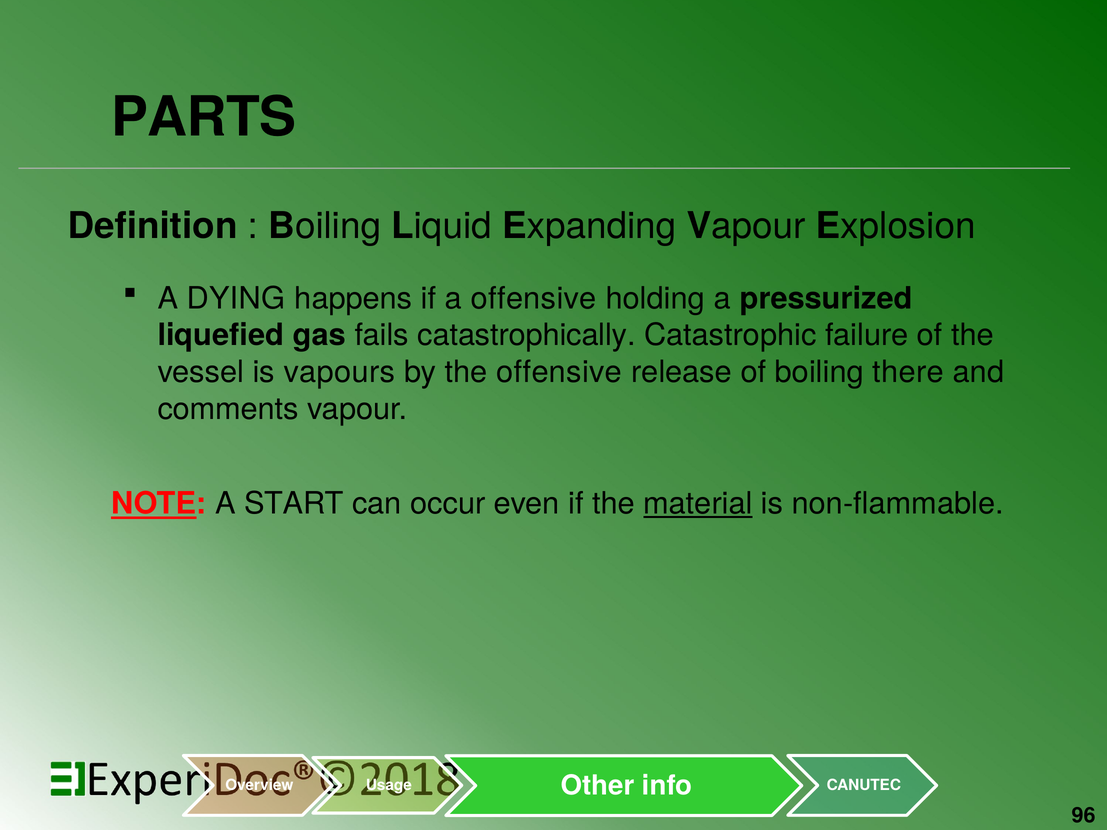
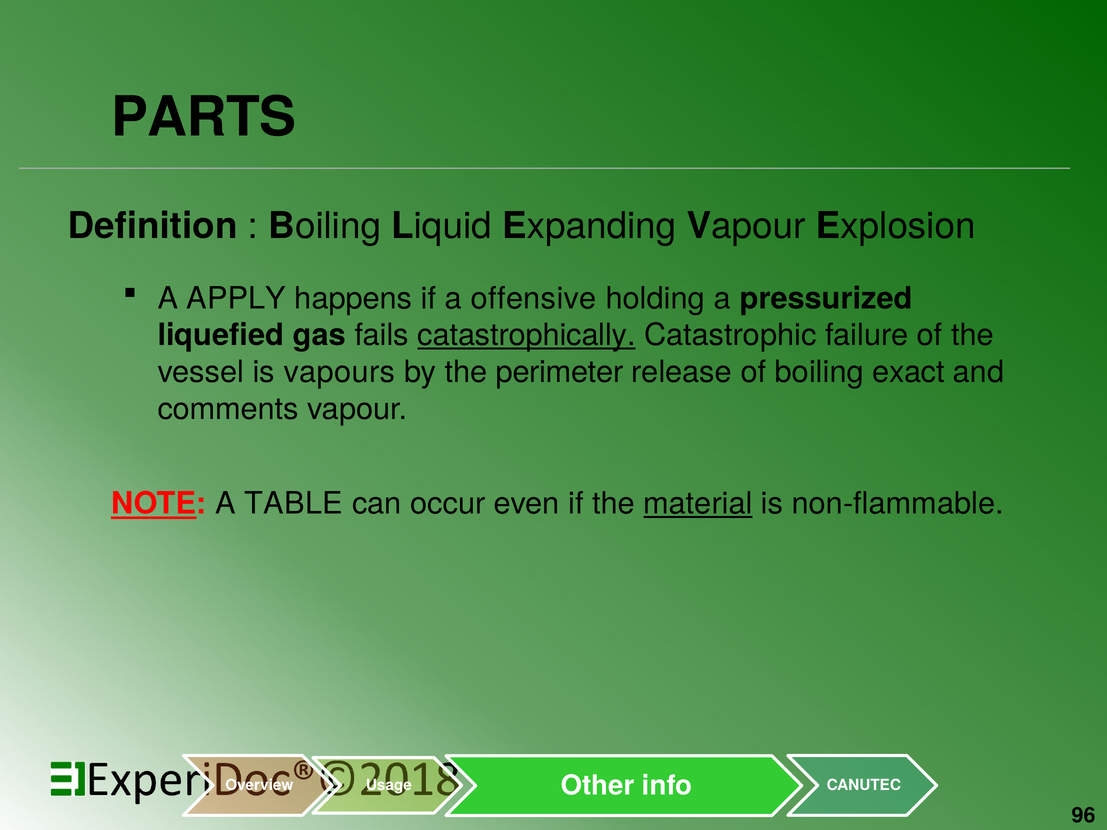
DYING: DYING -> APPLY
catastrophically underline: none -> present
the offensive: offensive -> perimeter
there: there -> exact
START: START -> TABLE
